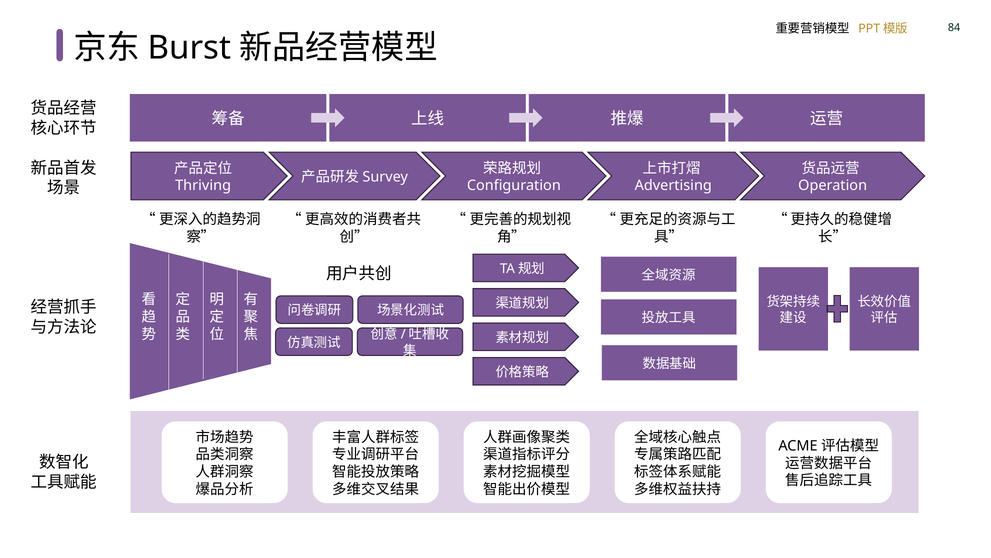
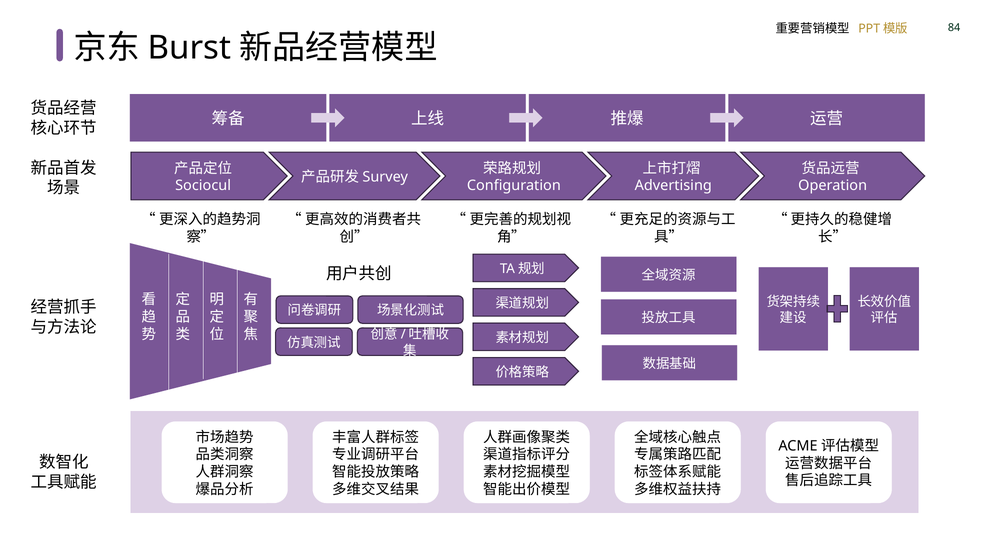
Thriving: Thriving -> Sociocul
